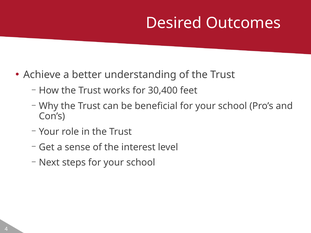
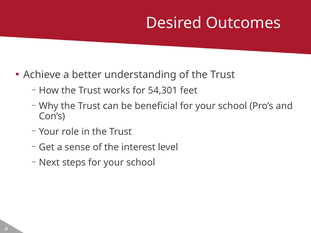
30,400: 30,400 -> 54,301
